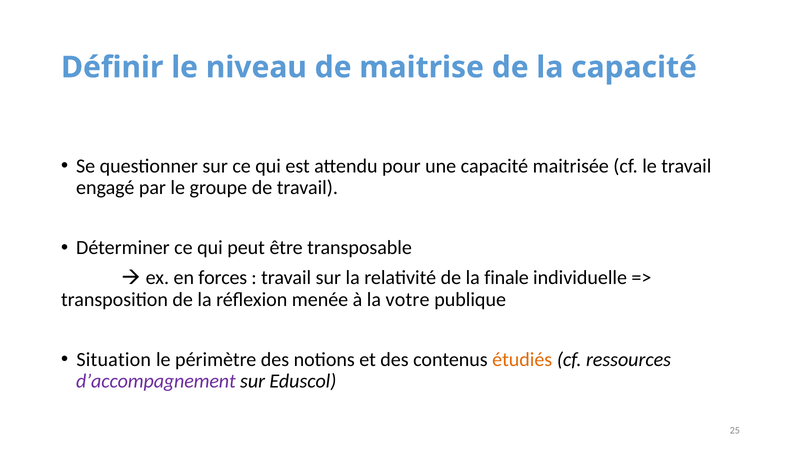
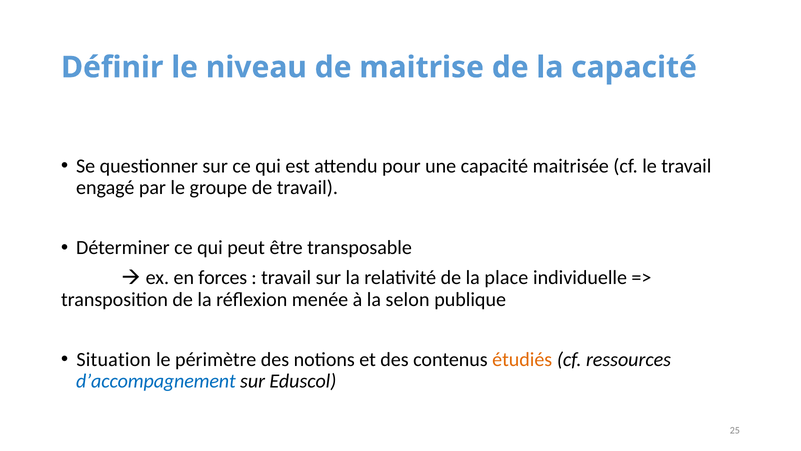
finale: finale -> place
votre: votre -> selon
d’accompagnement colour: purple -> blue
